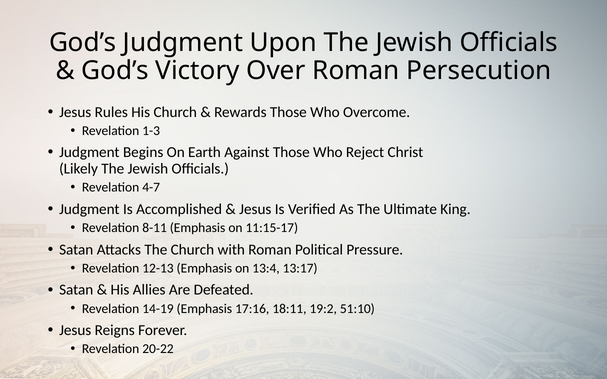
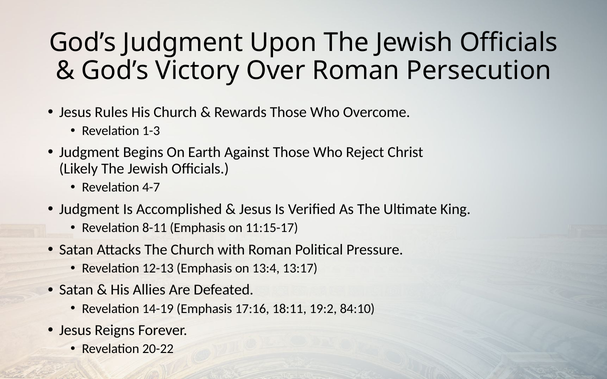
51:10: 51:10 -> 84:10
